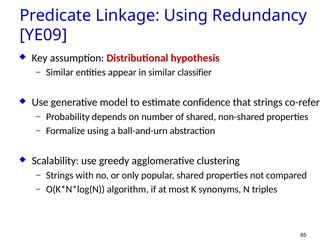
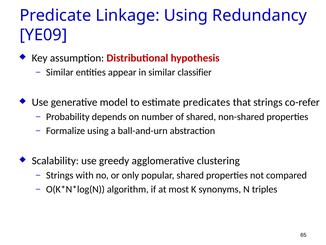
confidence: confidence -> predicates
